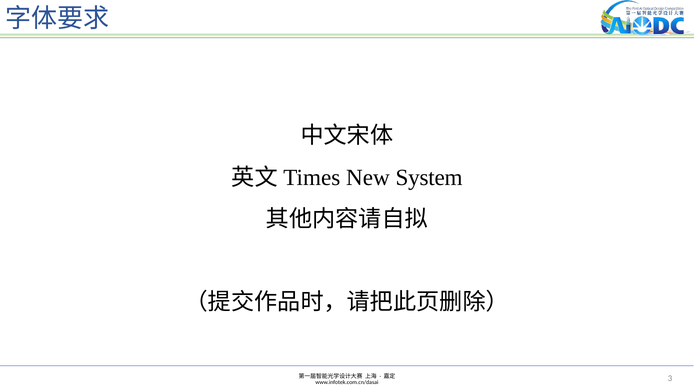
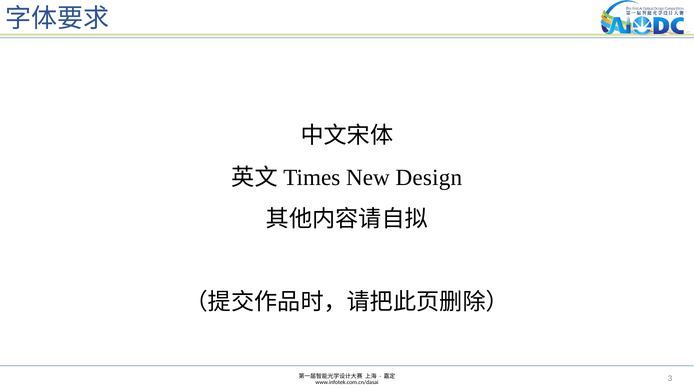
System: System -> Design
